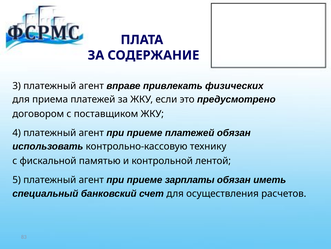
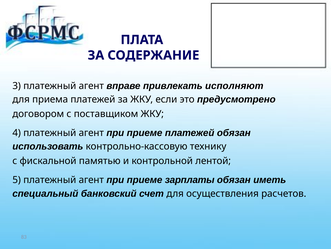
физических: физических -> исполняют
